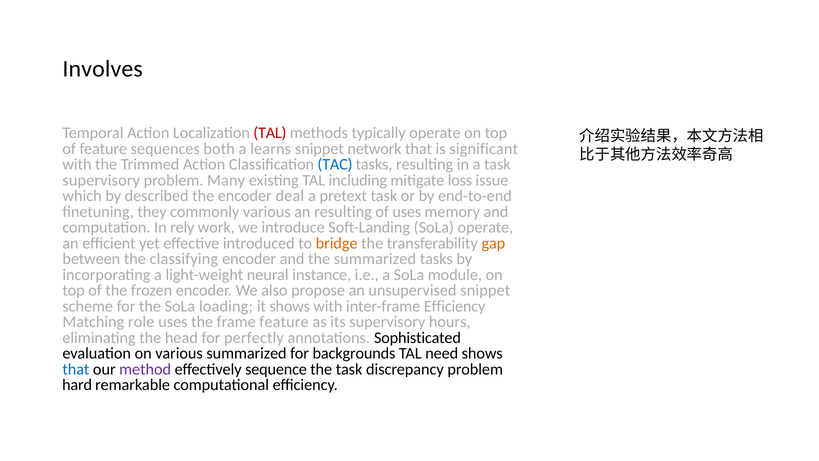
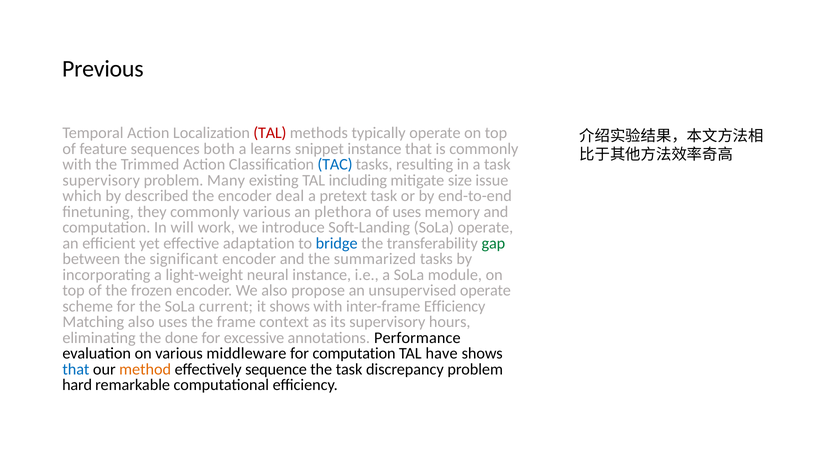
Involves: Involves -> Previous
snippet network: network -> instance
is significant: significant -> commonly
loss: loss -> size
an resulting: resulting -> plethora
rely: rely -> will
introduced: introduced -> adaptation
bridge colour: orange -> blue
gap colour: orange -> green
classifying: classifying -> significant
unsupervised snippet: snippet -> operate
loading: loading -> current
Matching role: role -> also
frame feature: feature -> context
head: head -> done
perfectly: perfectly -> excessive
Sophisticated: Sophisticated -> Performance
various summarized: summarized -> middleware
for backgrounds: backgrounds -> computation
need: need -> have
method colour: purple -> orange
